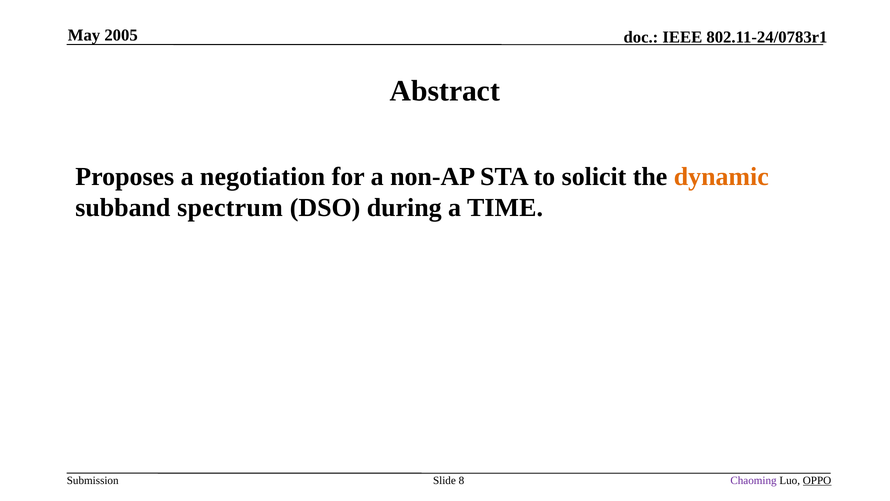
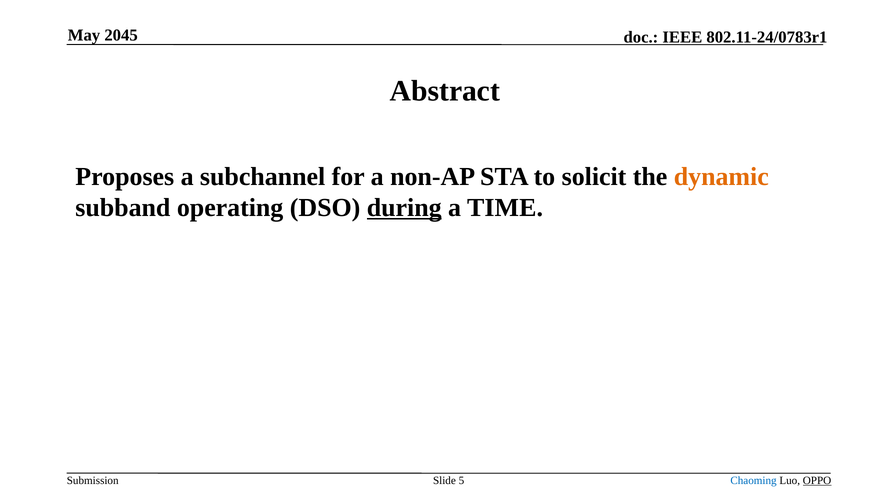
2005: 2005 -> 2045
negotiation: negotiation -> subchannel
spectrum: spectrum -> operating
during underline: none -> present
8: 8 -> 5
Chaoming colour: purple -> blue
